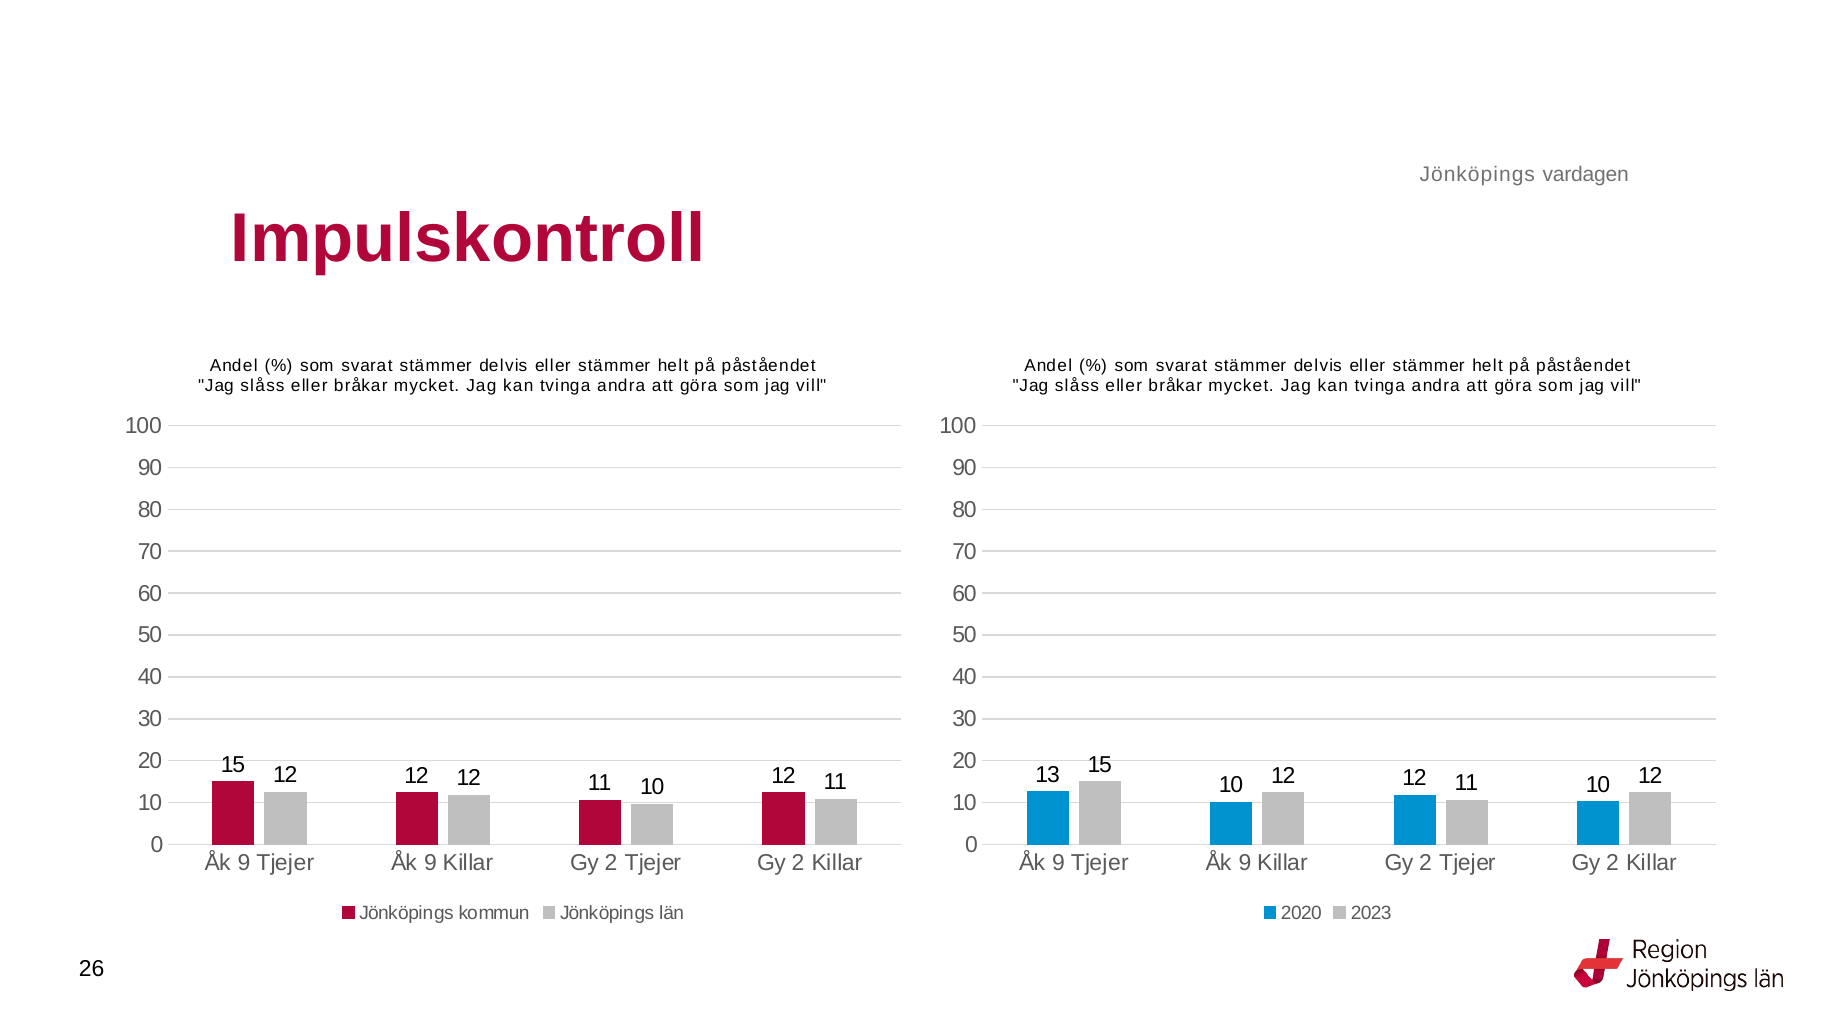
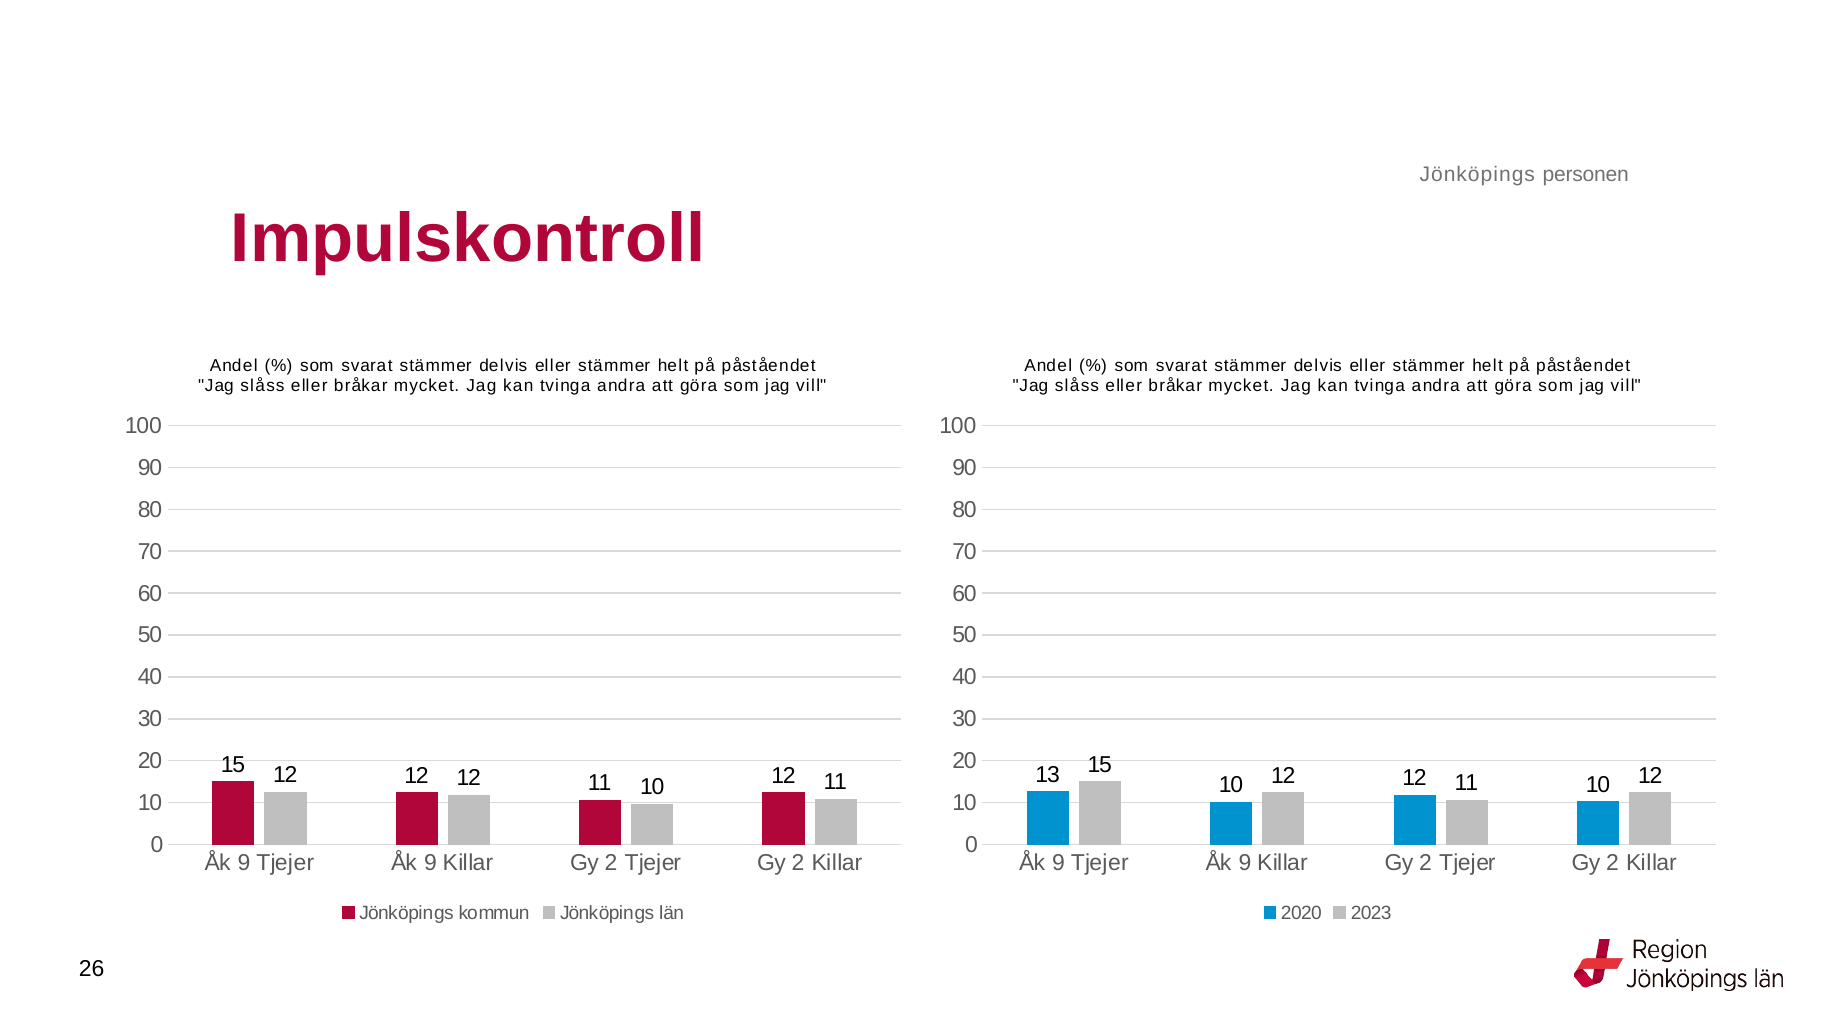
vardagen: vardagen -> personen
